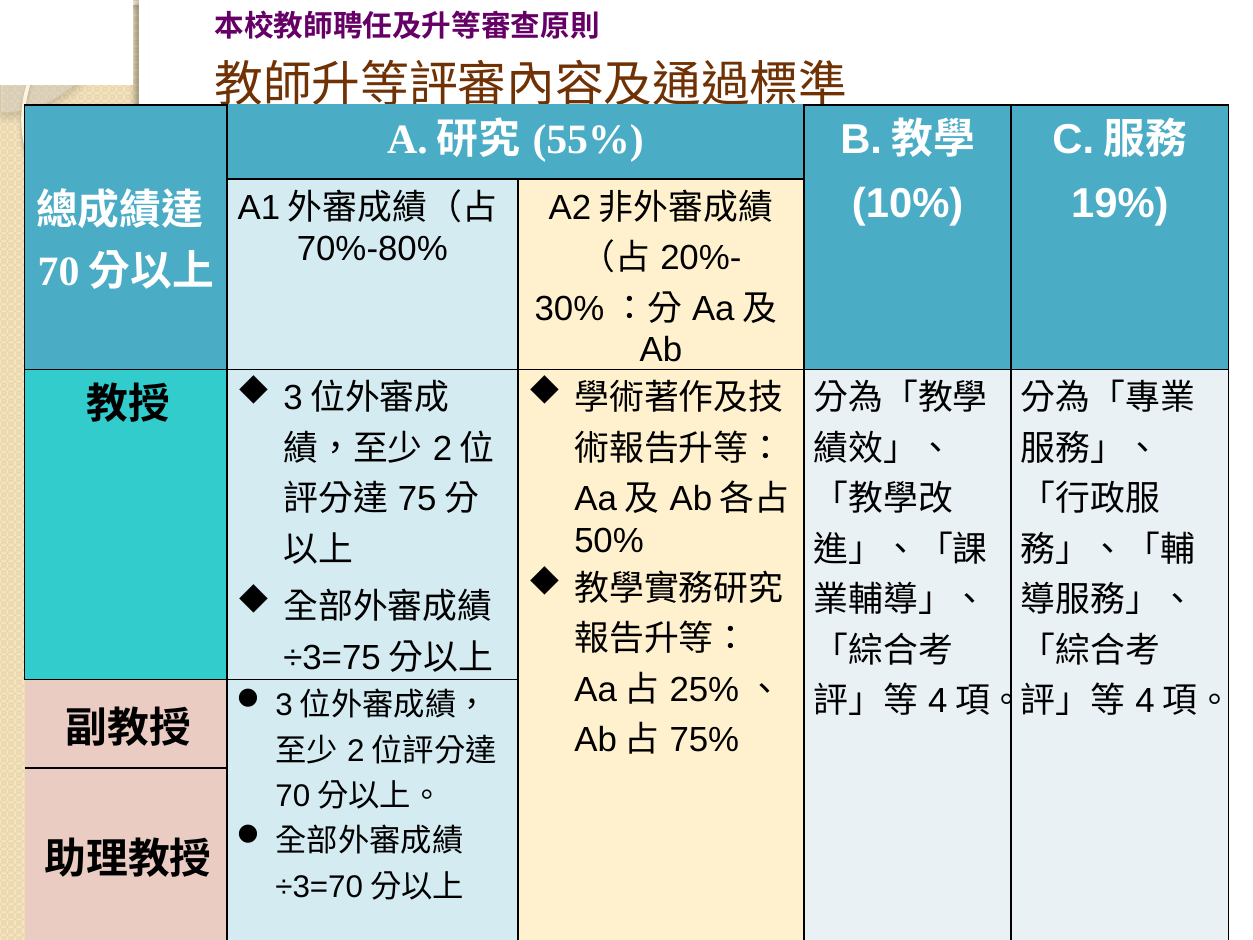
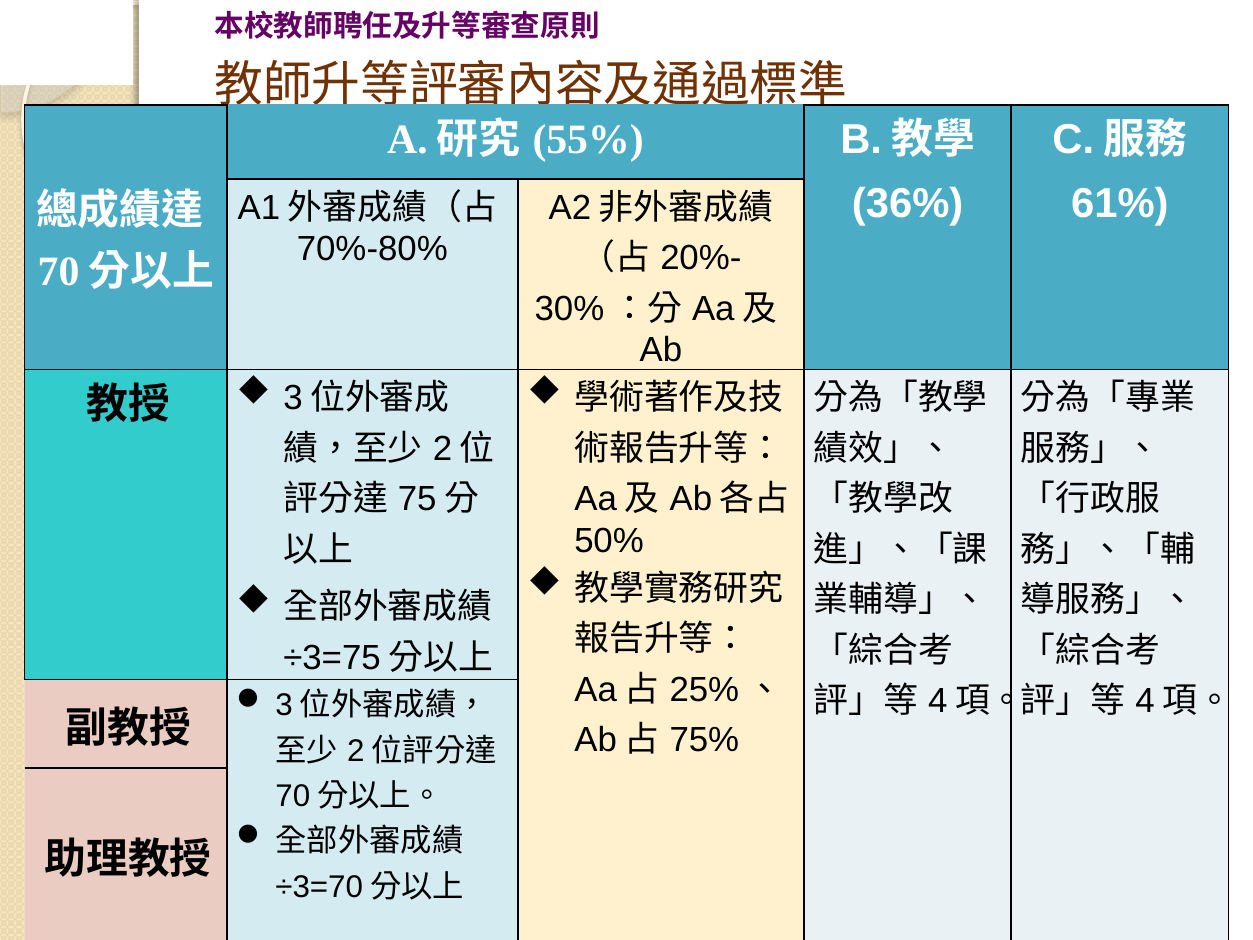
10%: 10% -> 36%
19%: 19% -> 61%
